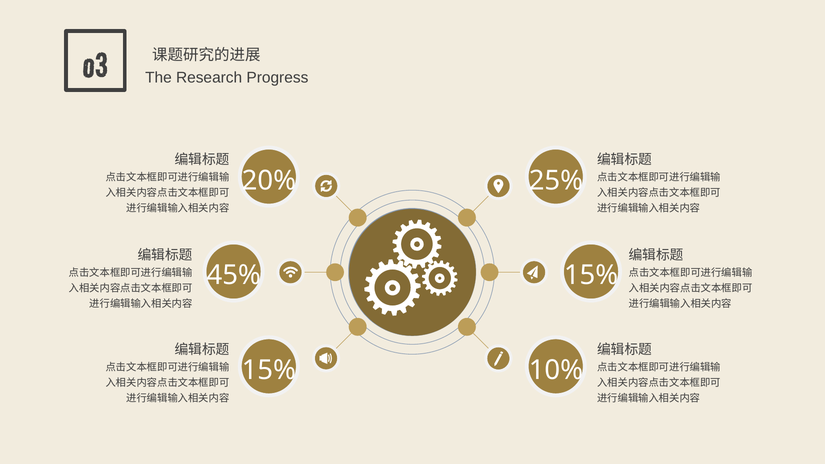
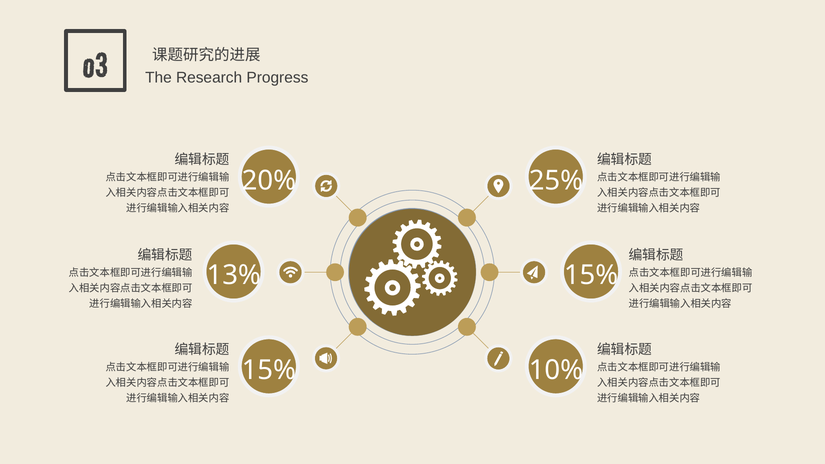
45%: 45% -> 13%
